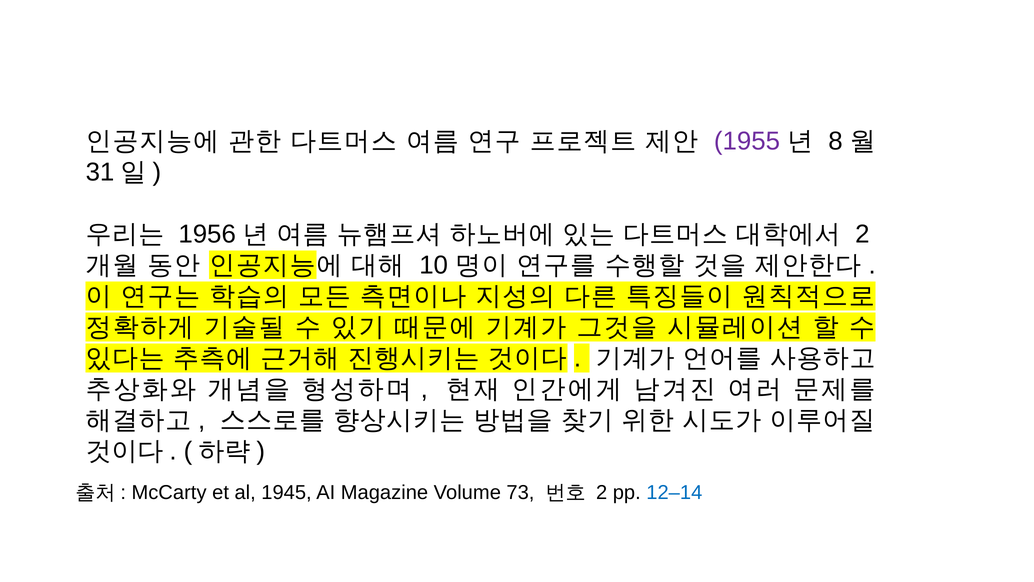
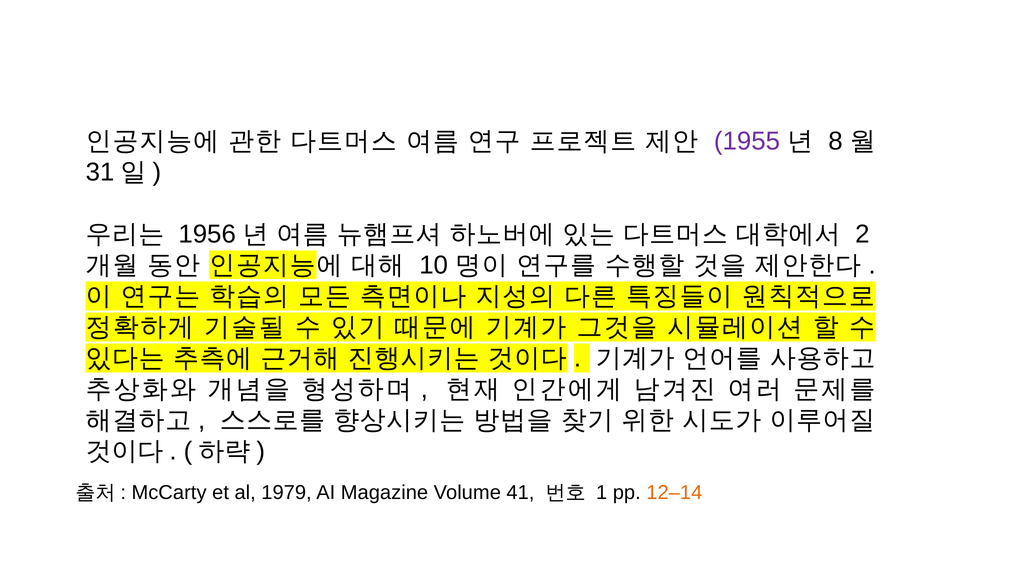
1945: 1945 -> 1979
73: 73 -> 41
2 at (602, 492): 2 -> 1
12–14 colour: blue -> orange
